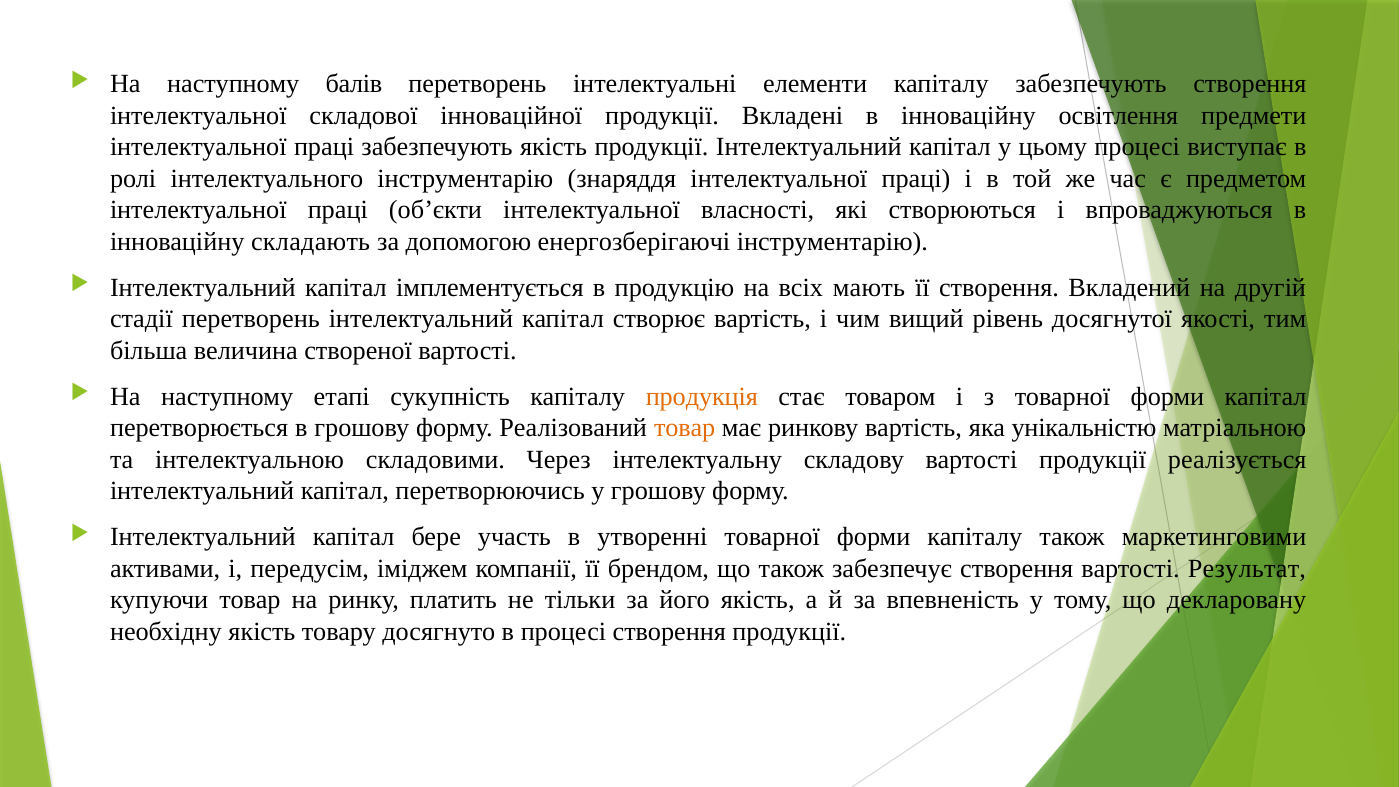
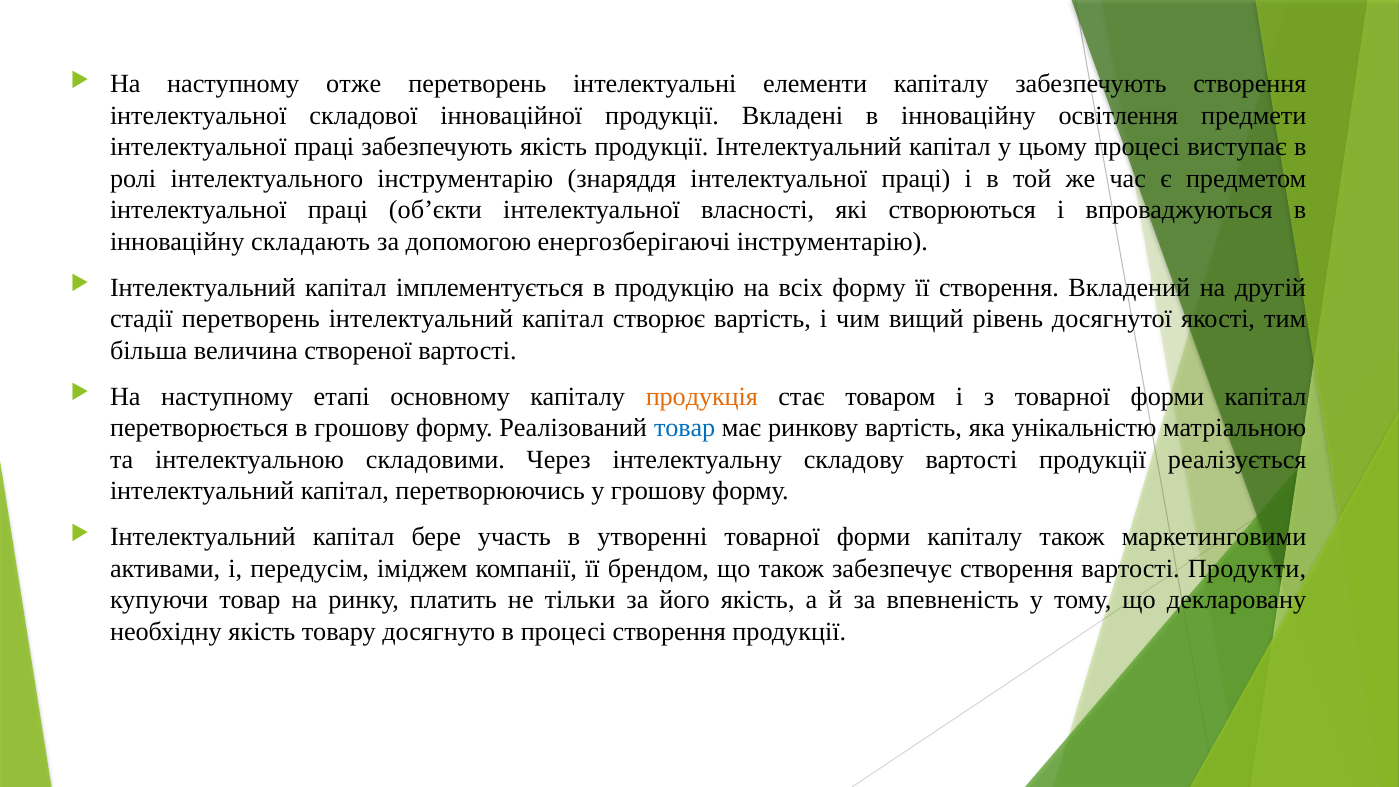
балів: балів -> отже
всіх мають: мають -> форму
сукупність: сукупність -> основному
товар at (685, 428) colour: orange -> blue
Результат: Результат -> Продукти
